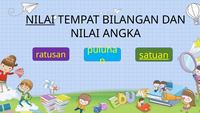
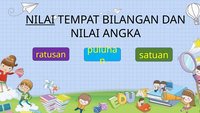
satuan underline: present -> none
